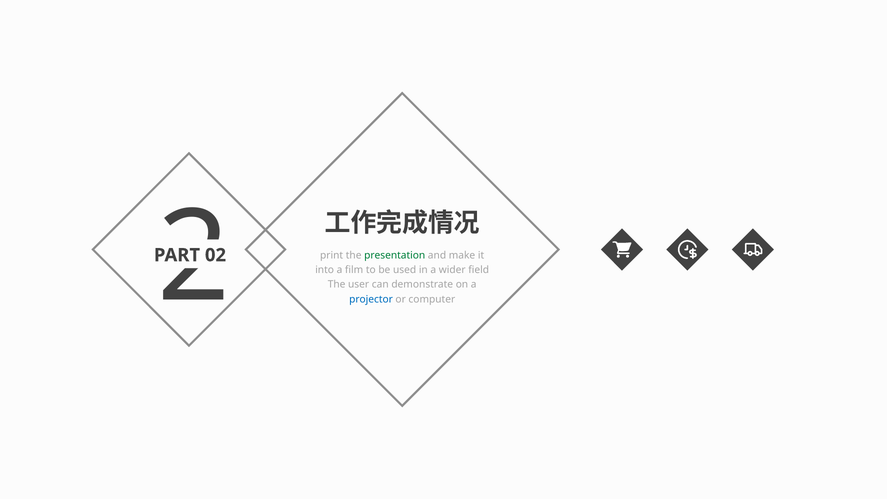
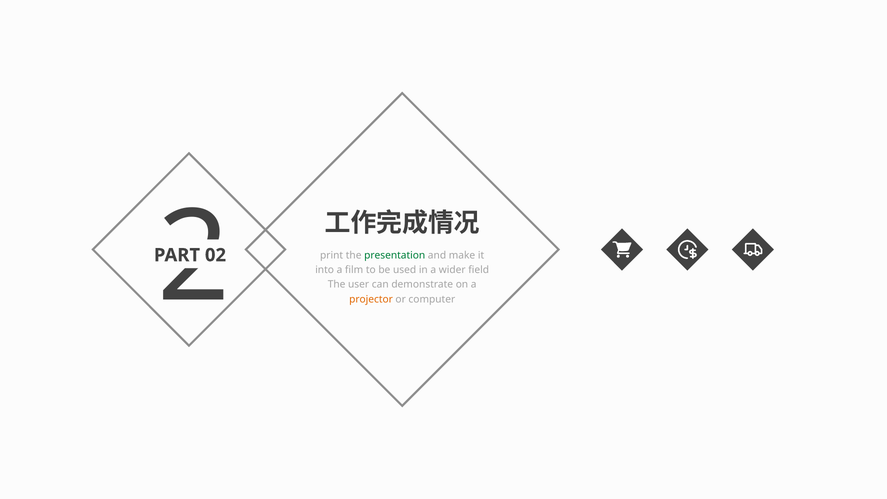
projector colour: blue -> orange
